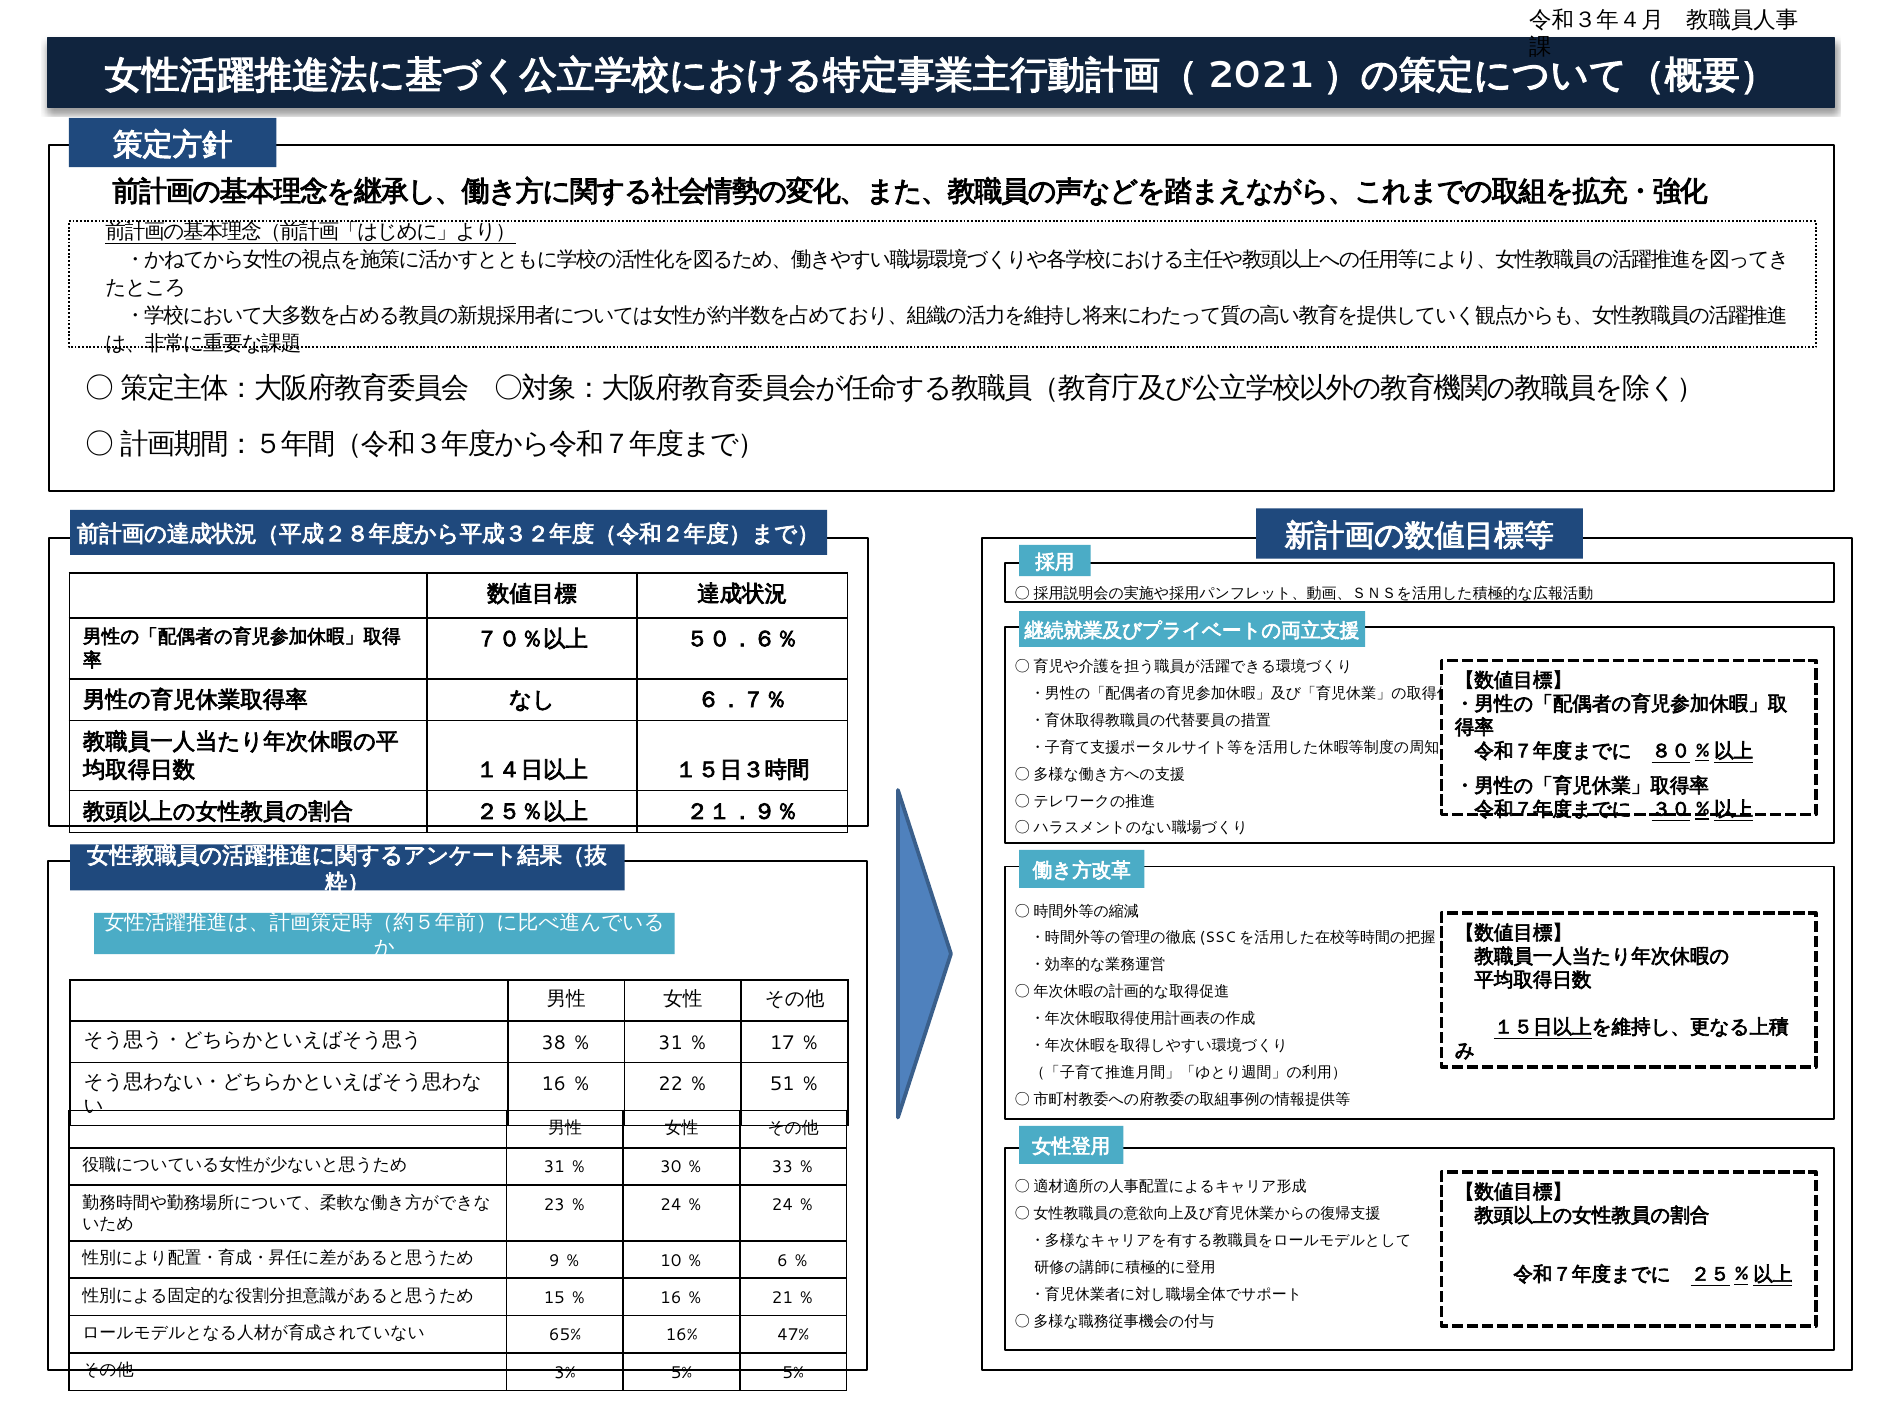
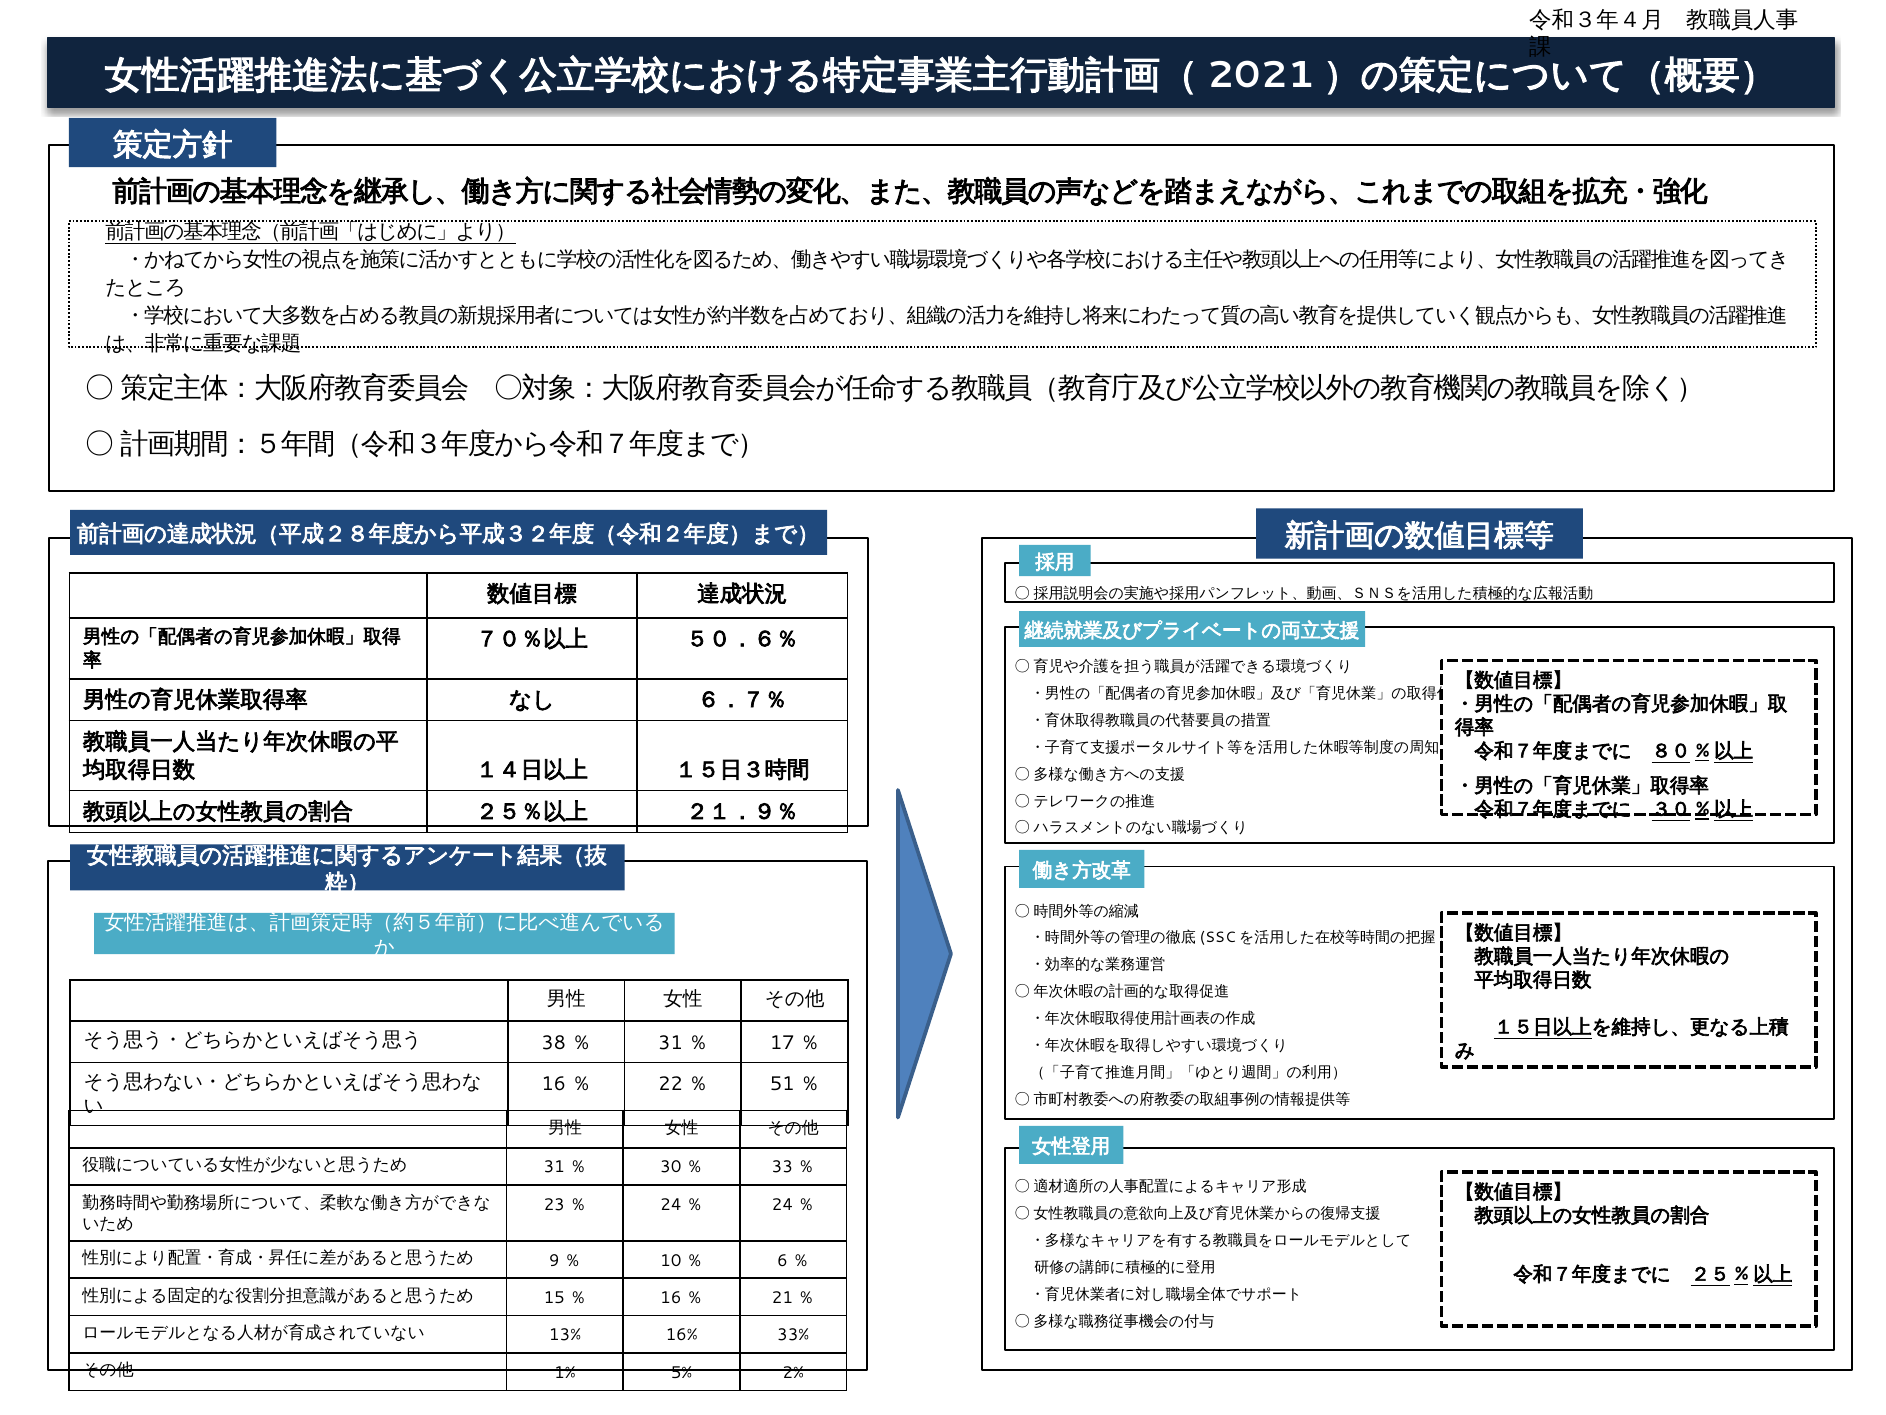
65%: 65% -> 13%
47%: 47% -> 33%
3%: 3% -> 1%
5% 5%: 5% -> 2%
